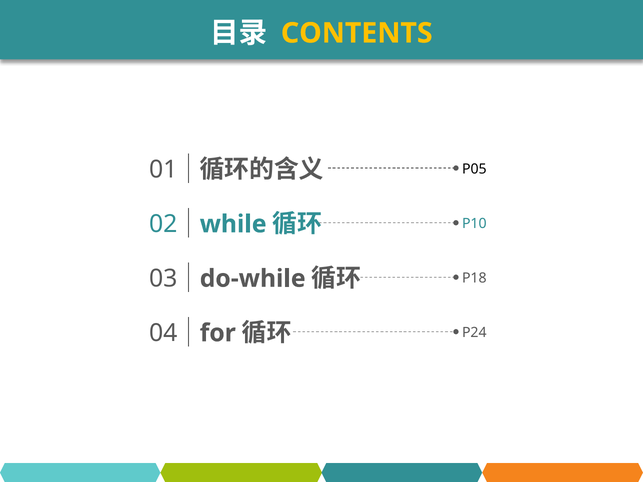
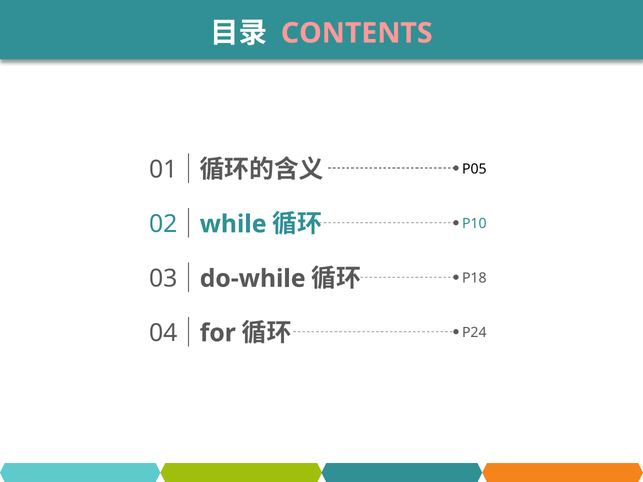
CONTENTS colour: yellow -> pink
